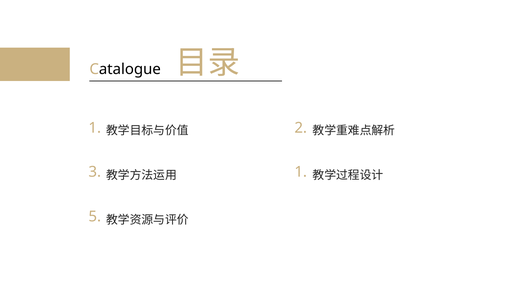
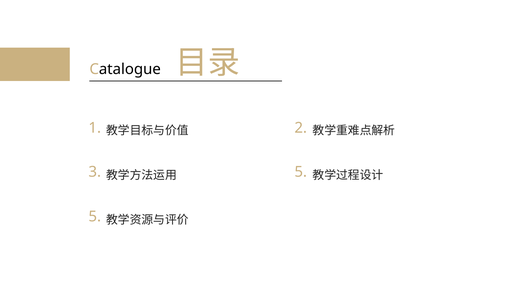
3 1: 1 -> 5
